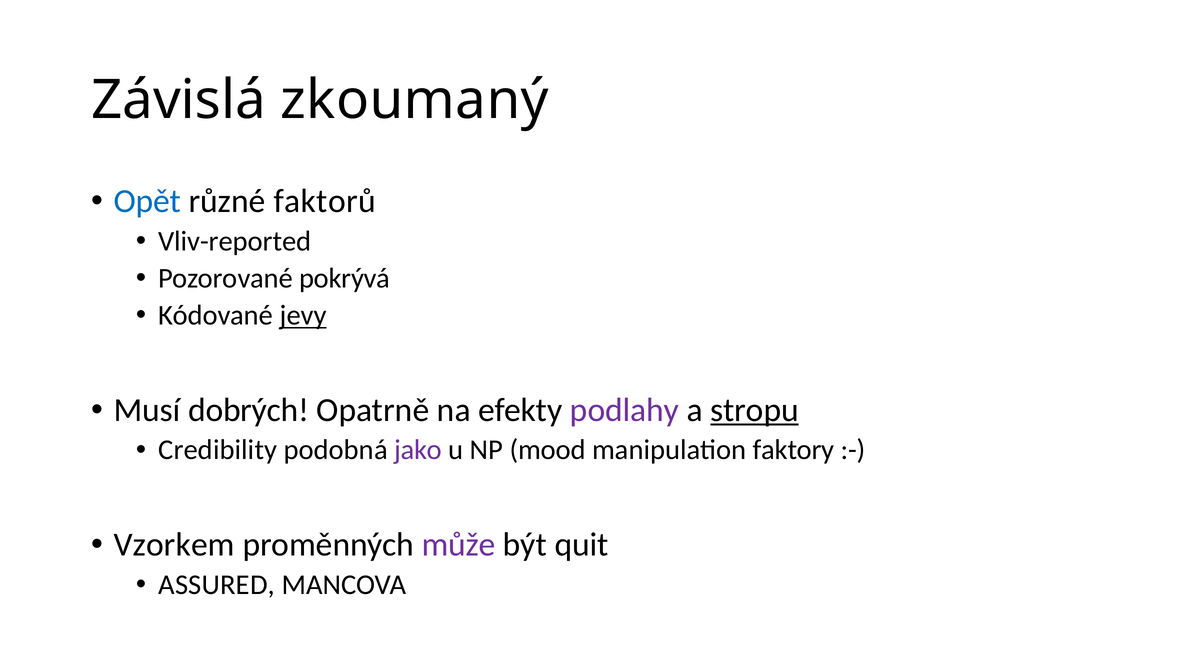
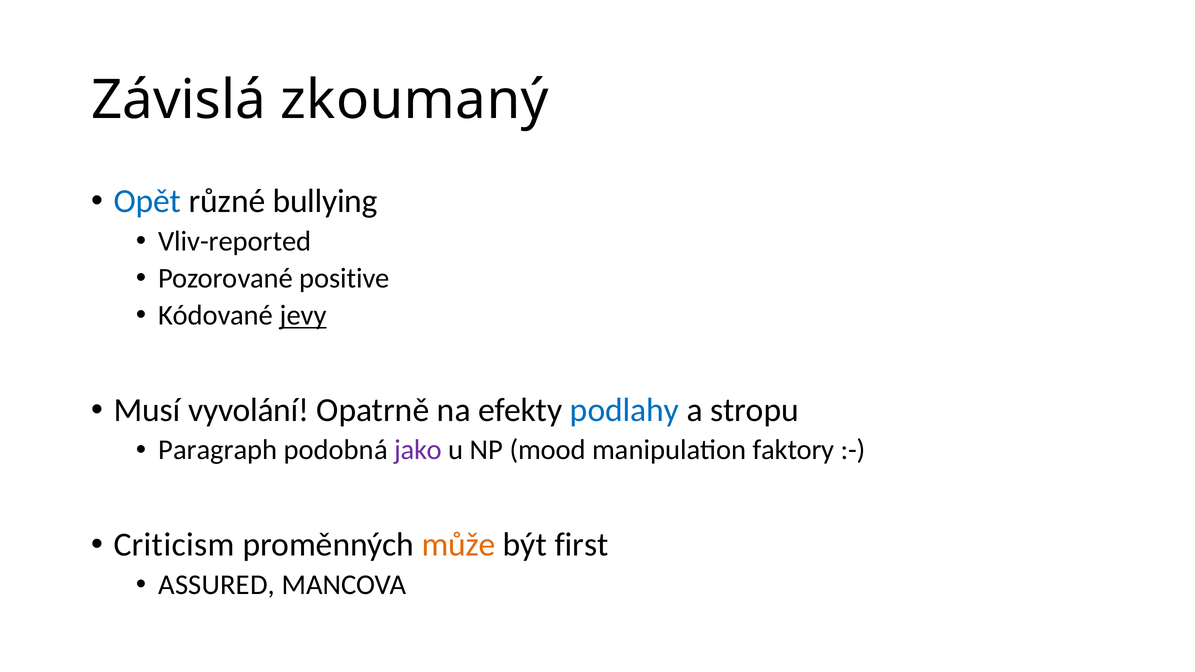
faktorů: faktorů -> bullying
pokrývá: pokrývá -> positive
dobrých: dobrých -> vyvolání
podlahy colour: purple -> blue
stropu underline: present -> none
Credibility: Credibility -> Paragraph
Vzorkem: Vzorkem -> Criticism
může colour: purple -> orange
quit: quit -> first
